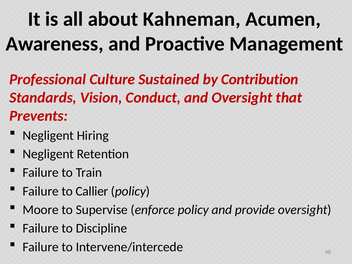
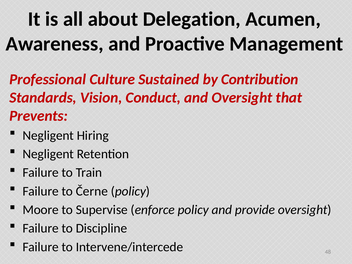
Kahneman: Kahneman -> Delegation
Callier: Callier -> Černe
